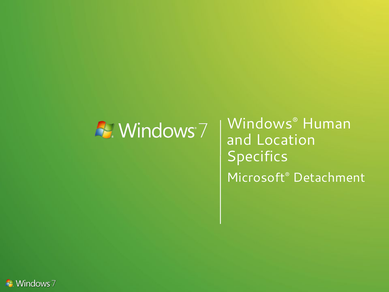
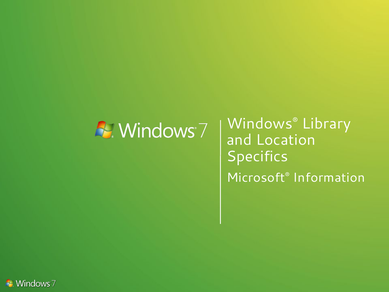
Human: Human -> Library
Detachment: Detachment -> Information
